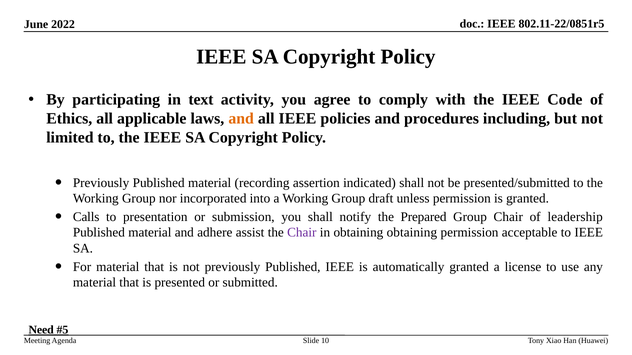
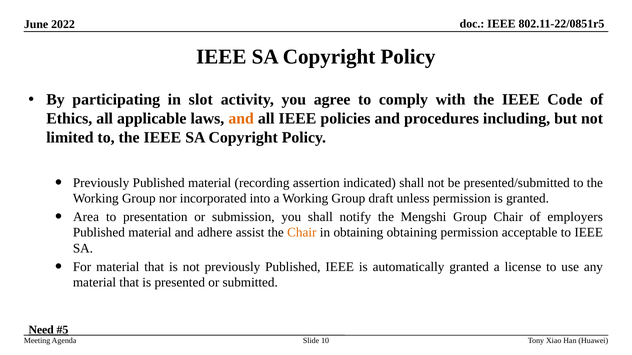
text: text -> slot
Calls: Calls -> Area
Prepared: Prepared -> Mengshi
leadership: leadership -> employers
Chair at (302, 233) colour: purple -> orange
